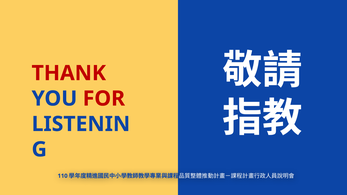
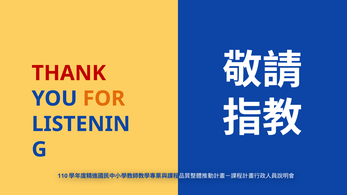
FOR colour: red -> orange
